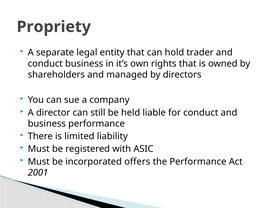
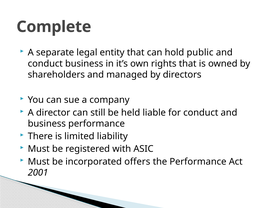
Propriety: Propriety -> Complete
trader: trader -> public
